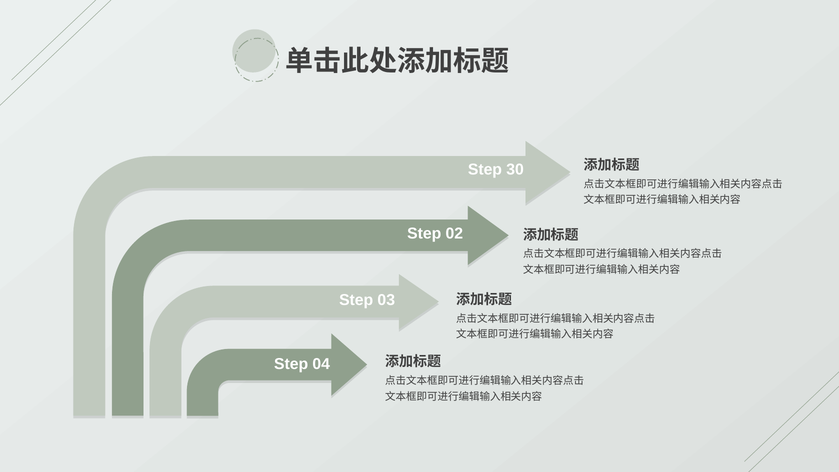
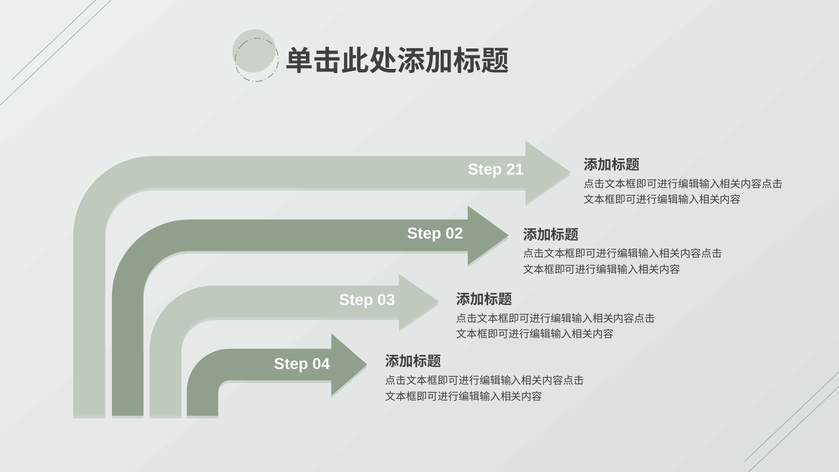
30: 30 -> 21
